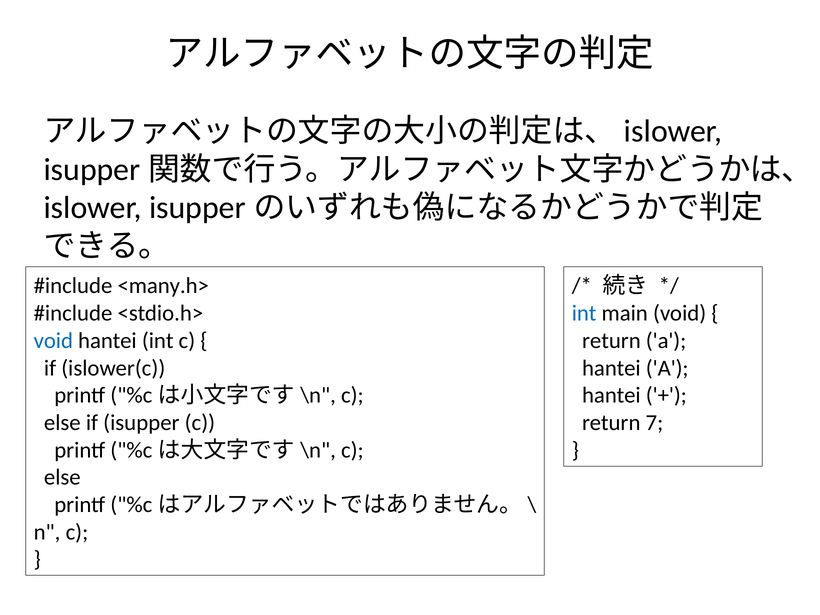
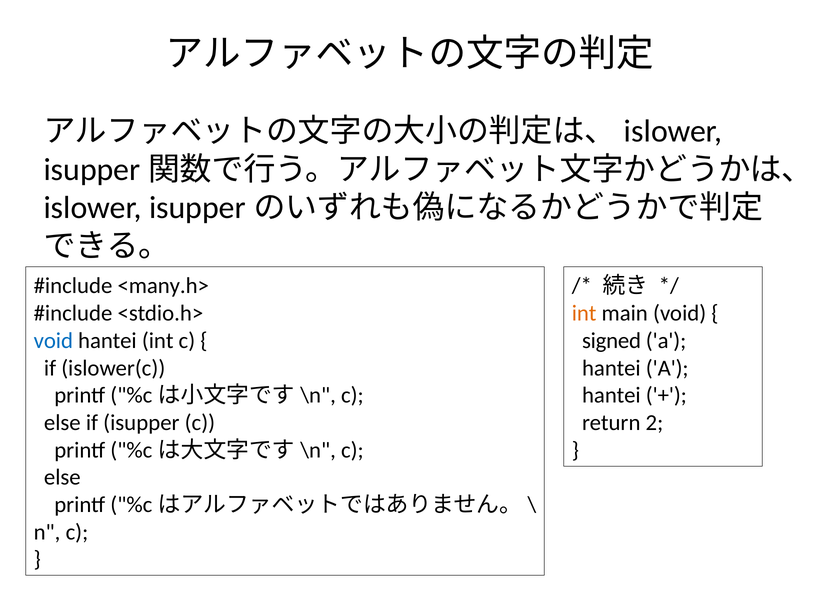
int at (584, 313) colour: blue -> orange
return at (611, 341): return -> signed
7: 7 -> 2
